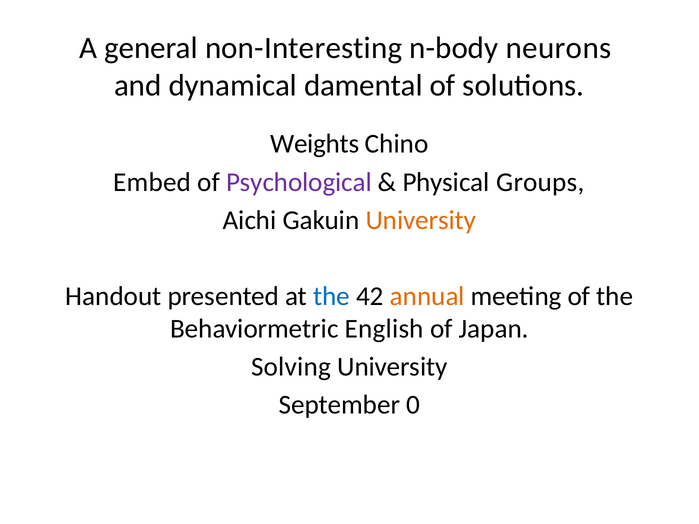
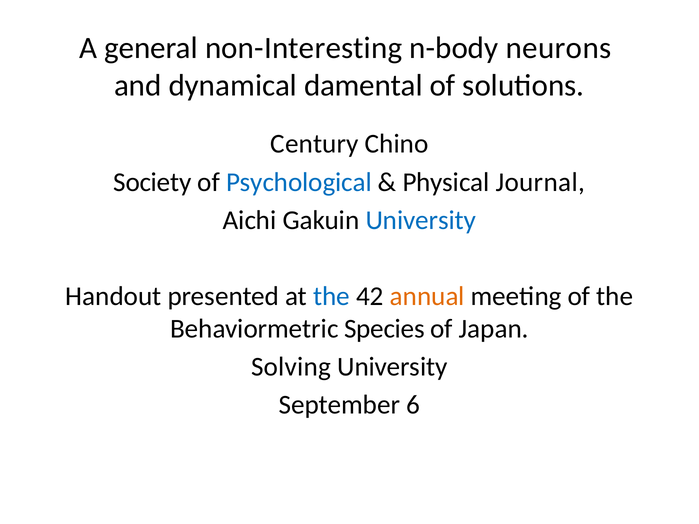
Weights: Weights -> Century
Embed: Embed -> Society
Psychological colour: purple -> blue
Groups: Groups -> Journal
University at (421, 220) colour: orange -> blue
English: English -> Species
0: 0 -> 6
